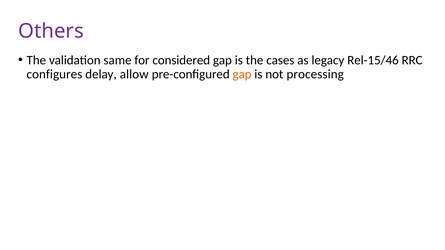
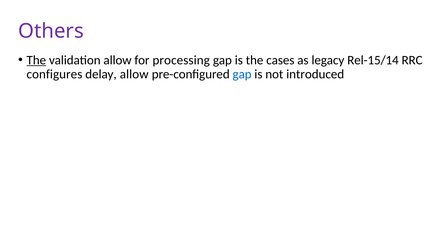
The at (36, 60) underline: none -> present
validation same: same -> allow
considered: considered -> processing
Rel-15/46: Rel-15/46 -> Rel-15/14
gap at (242, 74) colour: orange -> blue
processing: processing -> introduced
